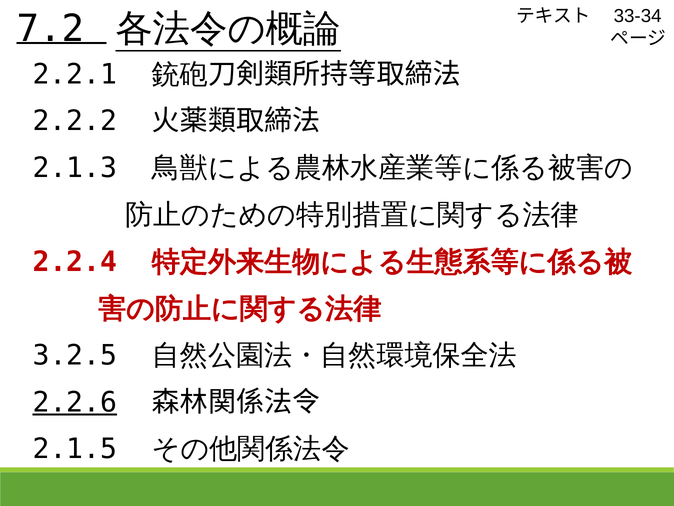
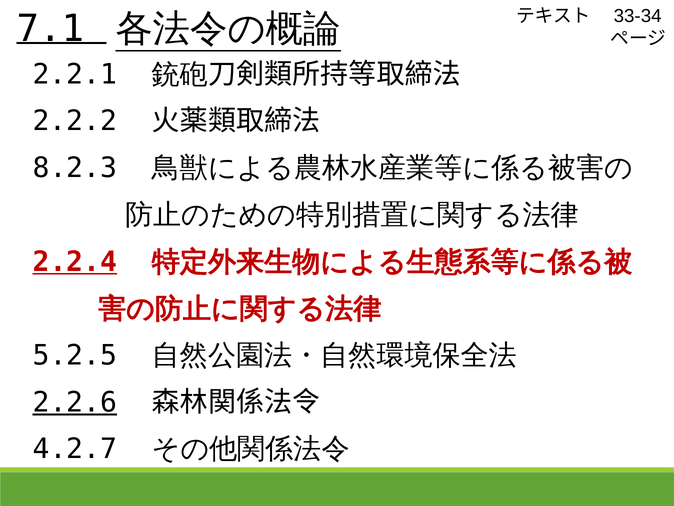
7.2: 7.2 -> 7.1
2.1.3: 2.1.3 -> 8.2.3
2.2.4 underline: none -> present
3.2.5: 3.2.5 -> 5.2.5
2.1.5: 2.1.5 -> 4.2.7
